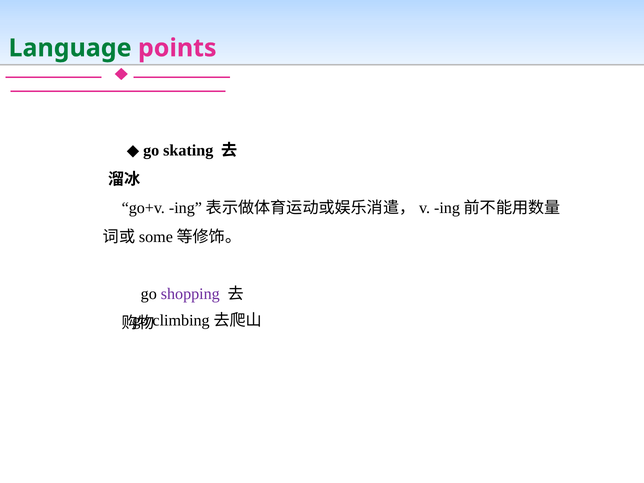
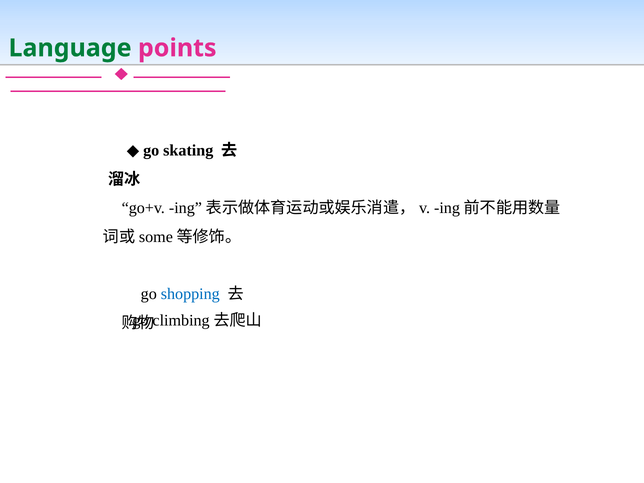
shopping colour: purple -> blue
